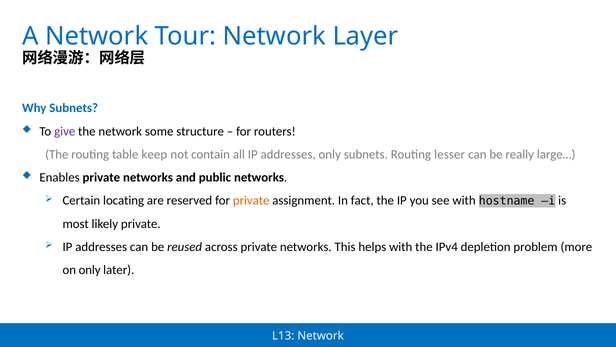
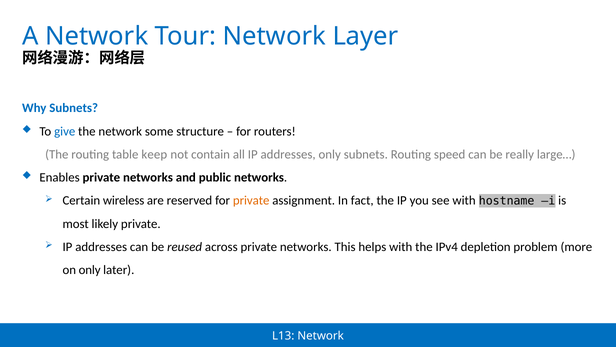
give colour: purple -> blue
lesser: lesser -> speed
locating: locating -> wireless
